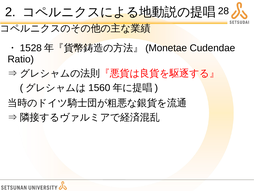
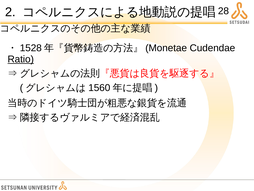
Ratio underline: none -> present
